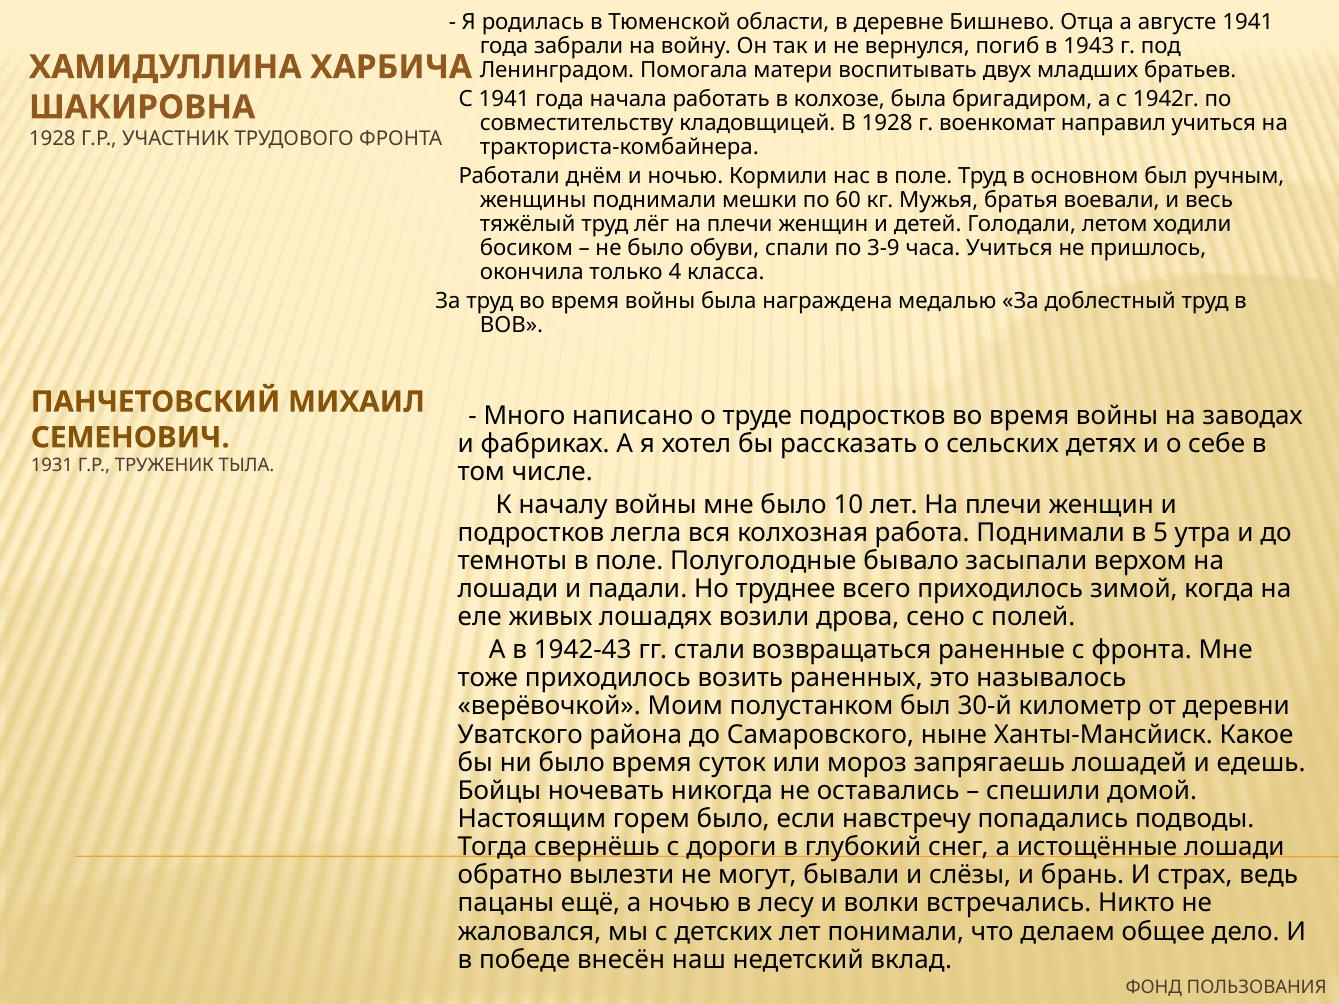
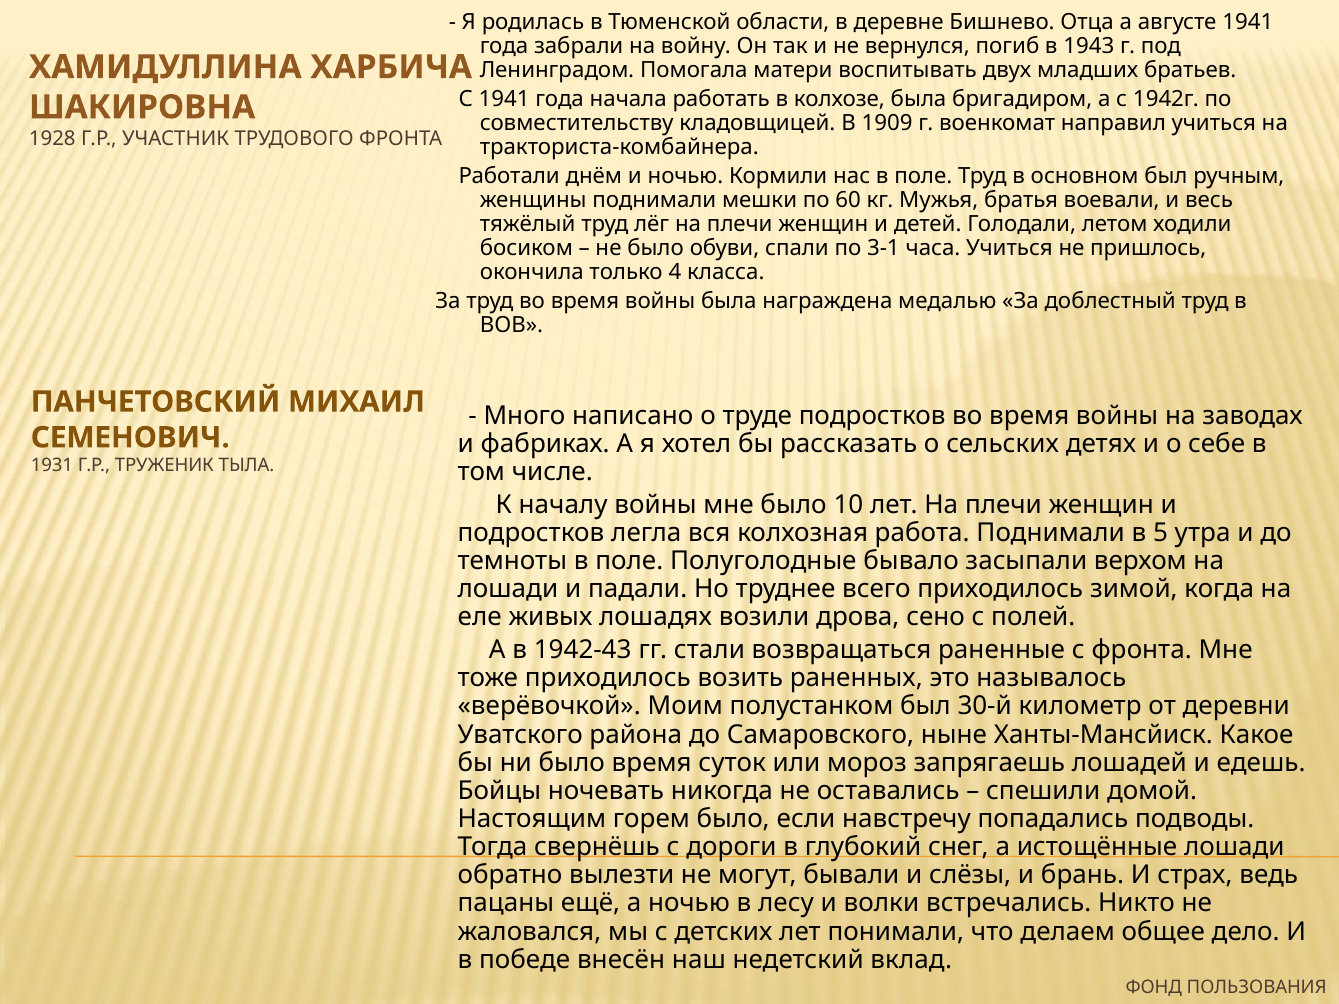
В 1928: 1928 -> 1909
3-9: 3-9 -> 3-1
